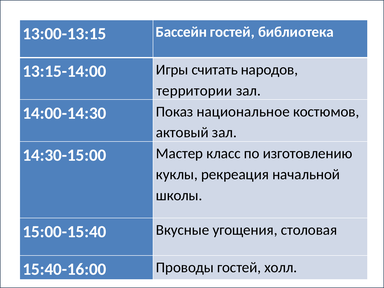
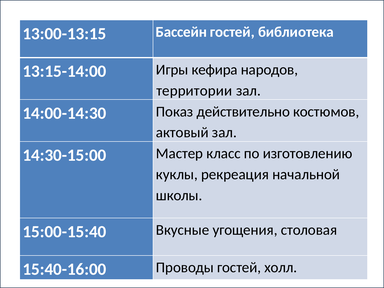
считать: считать -> кефира
национальное: национальное -> действительно
